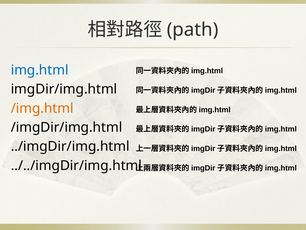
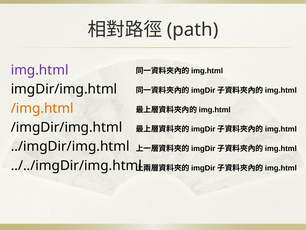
img.html colour: blue -> purple
